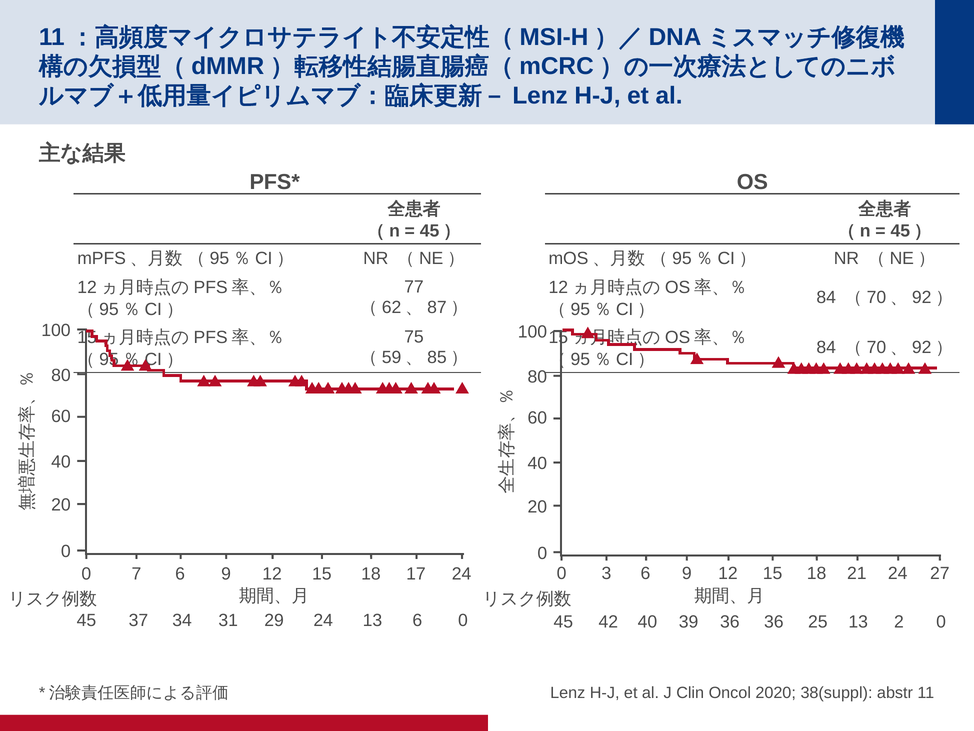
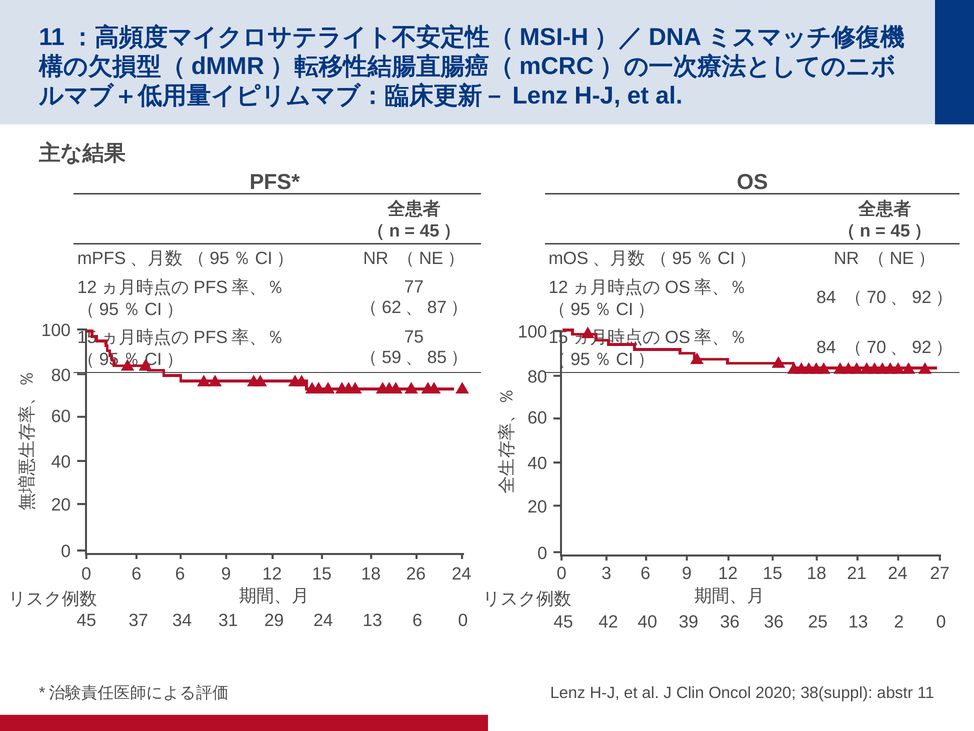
0 7: 7 -> 6
17: 17 -> 26
